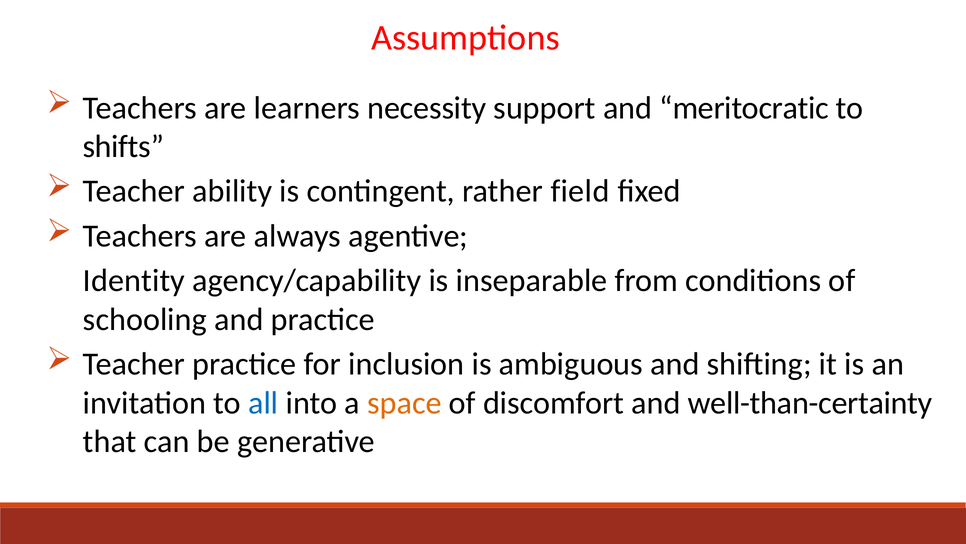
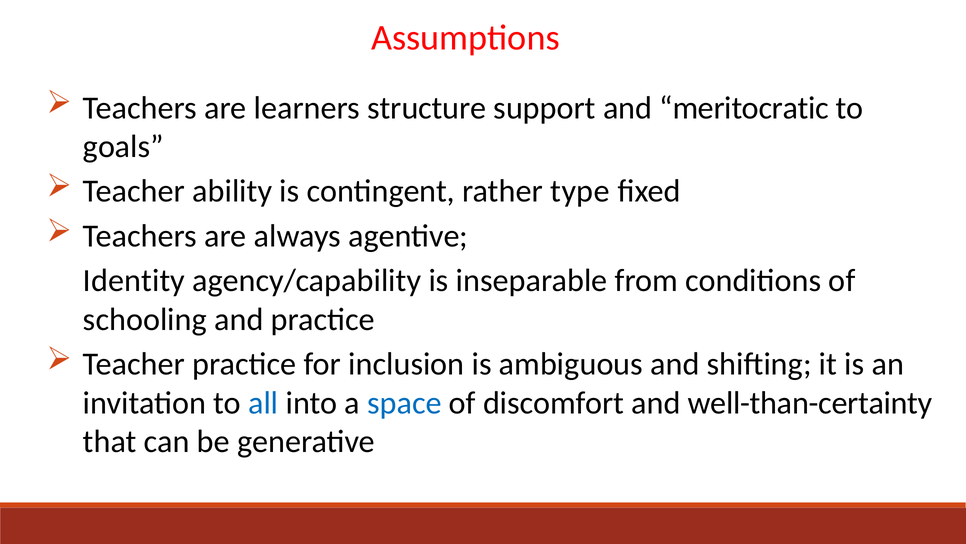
necessity: necessity -> structure
shifts: shifts -> goals
field: field -> type
space colour: orange -> blue
